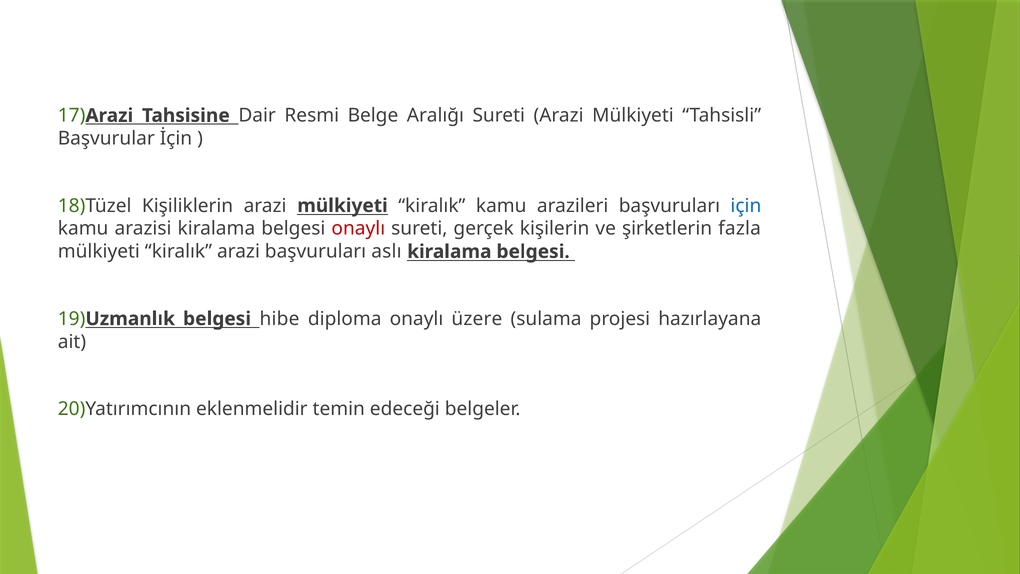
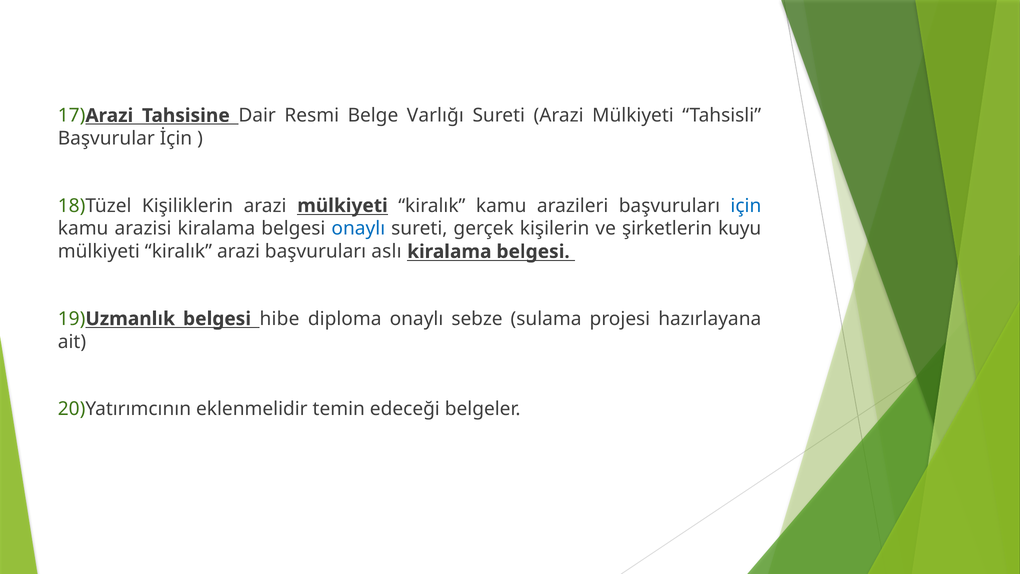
Aralığı: Aralığı -> Varlığı
onaylı at (358, 229) colour: red -> blue
fazla: fazla -> kuyu
üzere: üzere -> sebze
